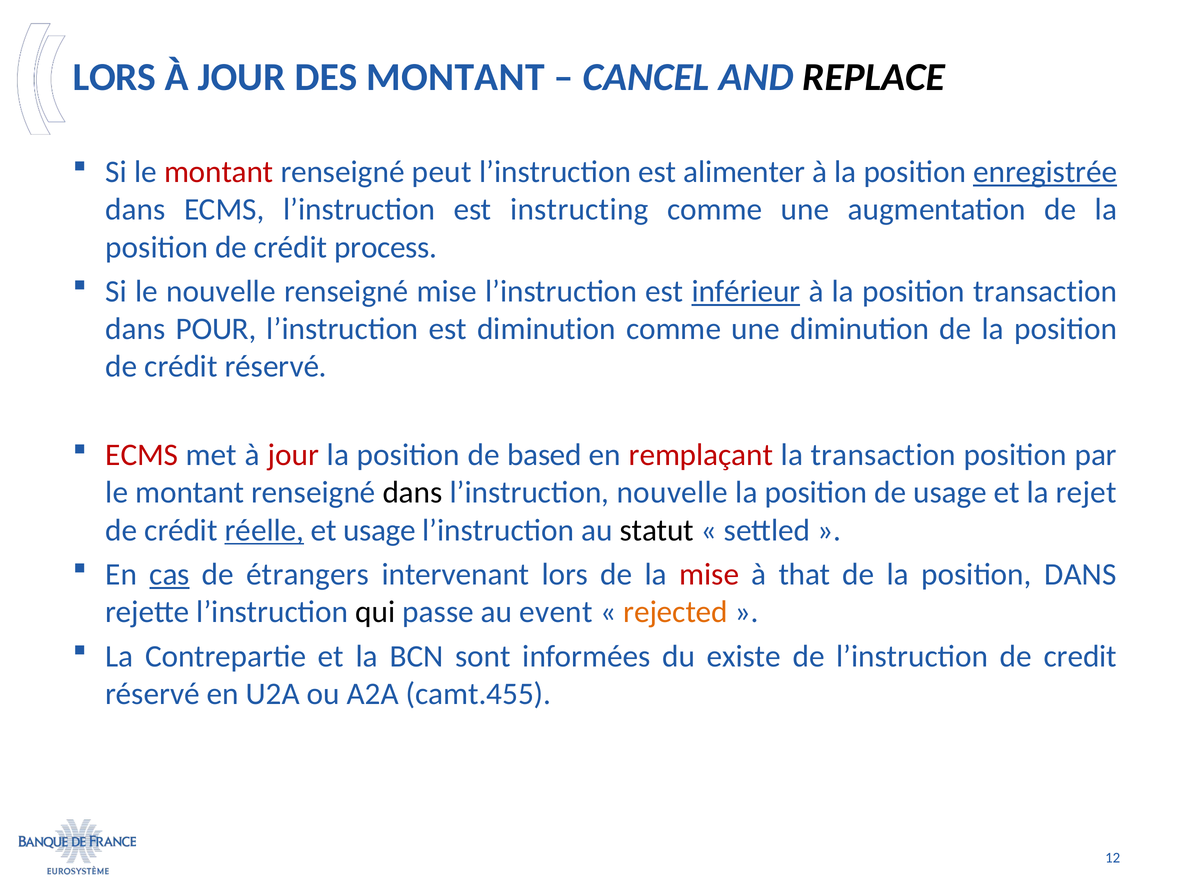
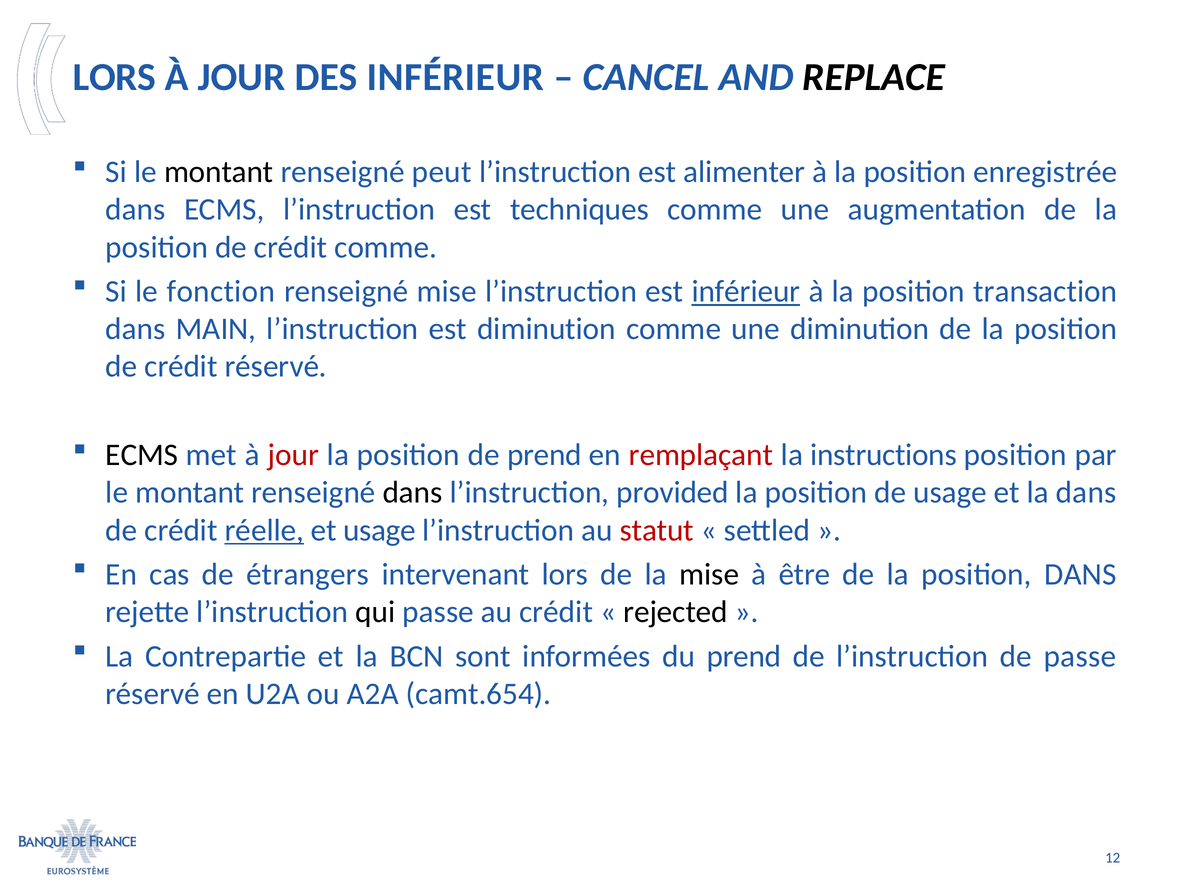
DES MONTANT: MONTANT -> INFÉRIEUR
montant at (219, 172) colour: red -> black
enregistrée underline: present -> none
instructing: instructing -> techniques
crédit process: process -> comme
le nouvelle: nouvelle -> fonction
POUR: POUR -> MAIN
ECMS at (142, 455) colour: red -> black
de based: based -> prend
la transaction: transaction -> instructions
l’instruction nouvelle: nouvelle -> provided
la rejet: rejet -> dans
statut colour: black -> red
cas underline: present -> none
mise at (709, 574) colour: red -> black
that: that -> être
au event: event -> crédit
rejected colour: orange -> black
du existe: existe -> prend
de credit: credit -> passe
camt.455: camt.455 -> camt.654
